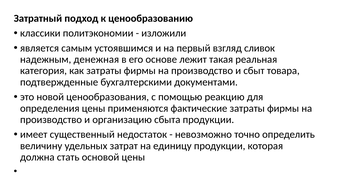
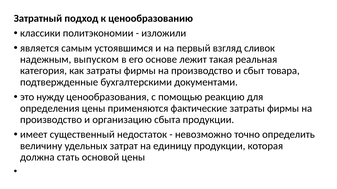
денежная: денежная -> выпуском
новой: новой -> нужду
